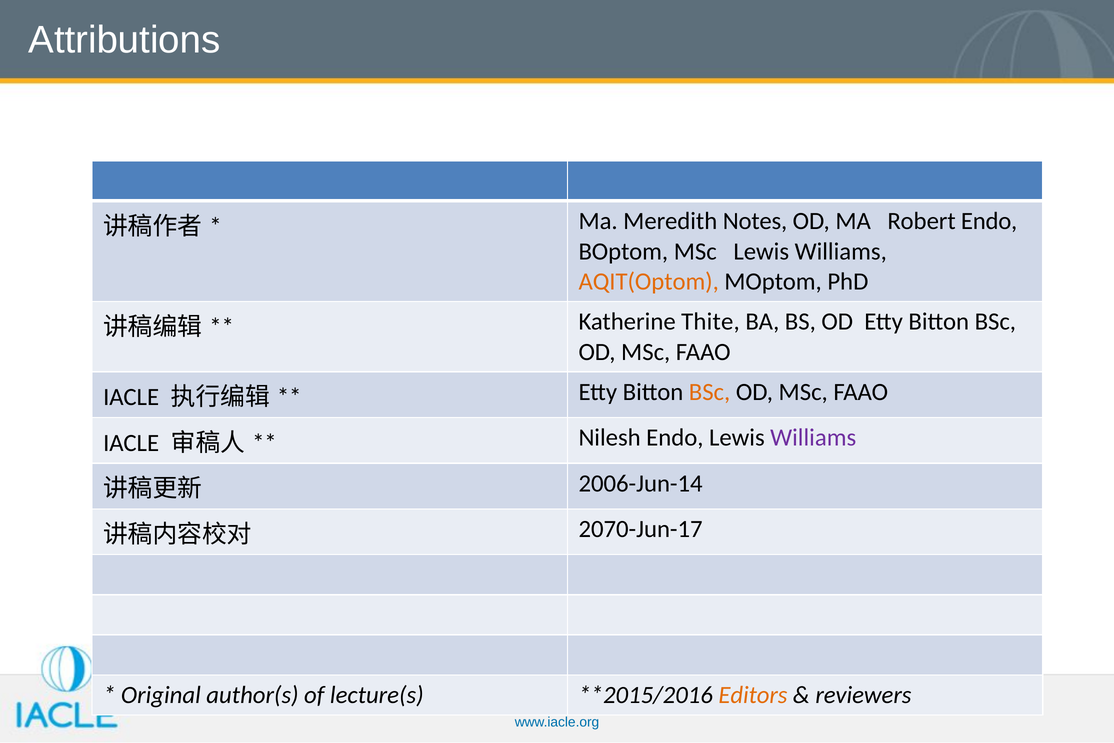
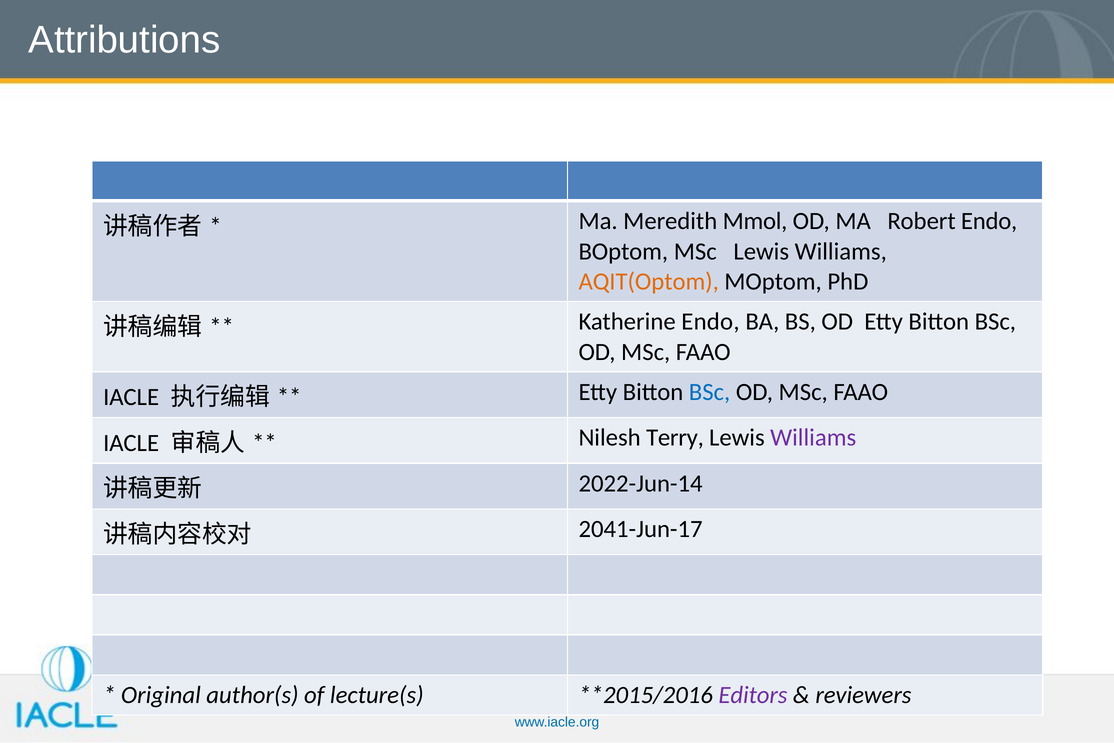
Notes: Notes -> Mmol
Katherine Thite: Thite -> Endo
BSc at (710, 392) colour: orange -> blue
Nilesh Endo: Endo -> Terry
2006-Jun-14: 2006-Jun-14 -> 2022-Jun-14
2070-Jun-17: 2070-Jun-17 -> 2041-Jun-17
Editors colour: orange -> purple
